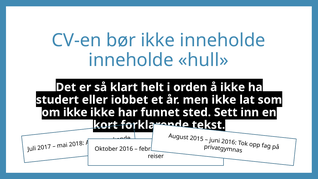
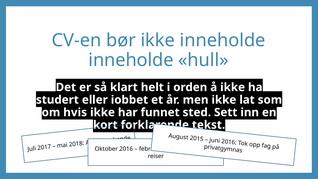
om ikke: ikke -> hvis
